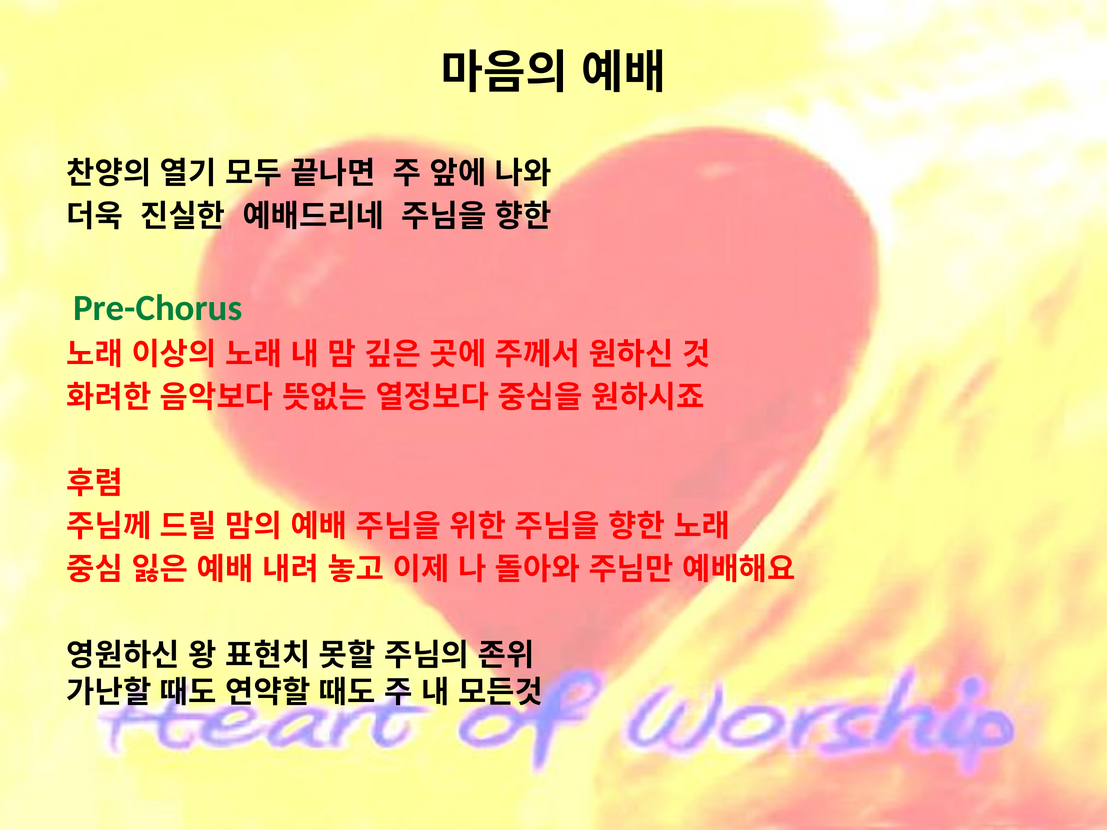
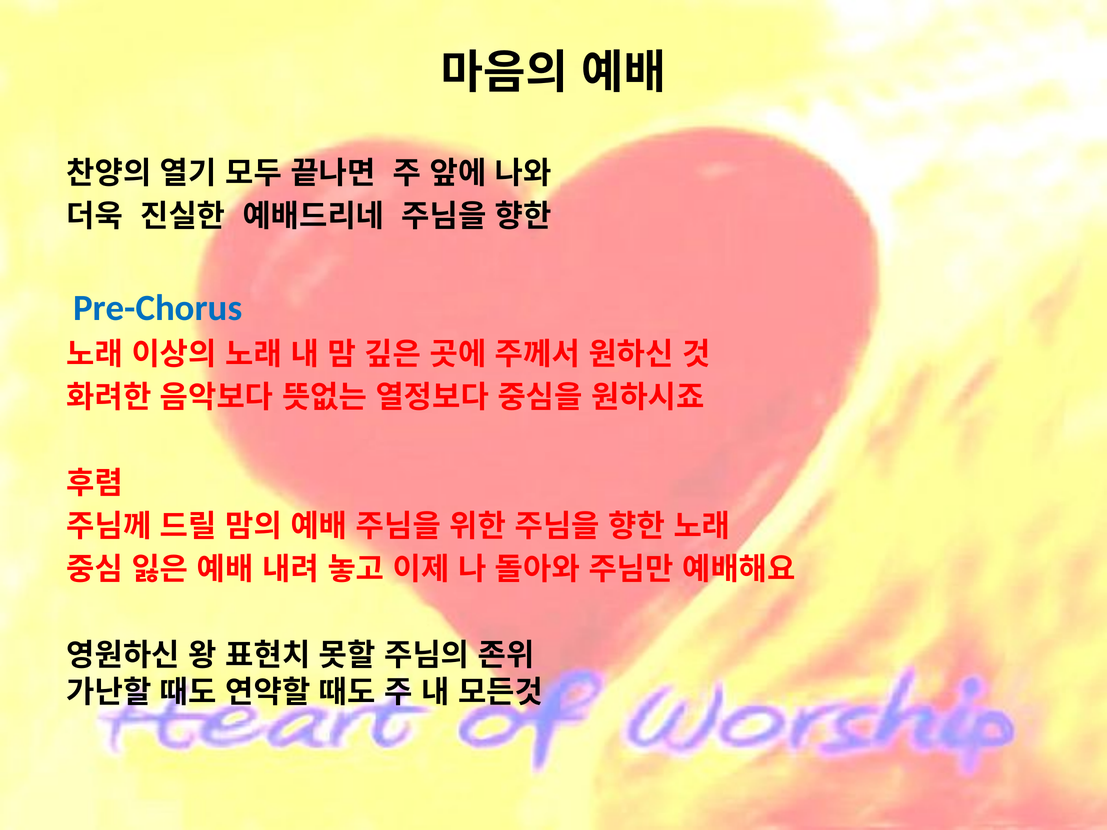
Pre-Chorus colour: green -> blue
